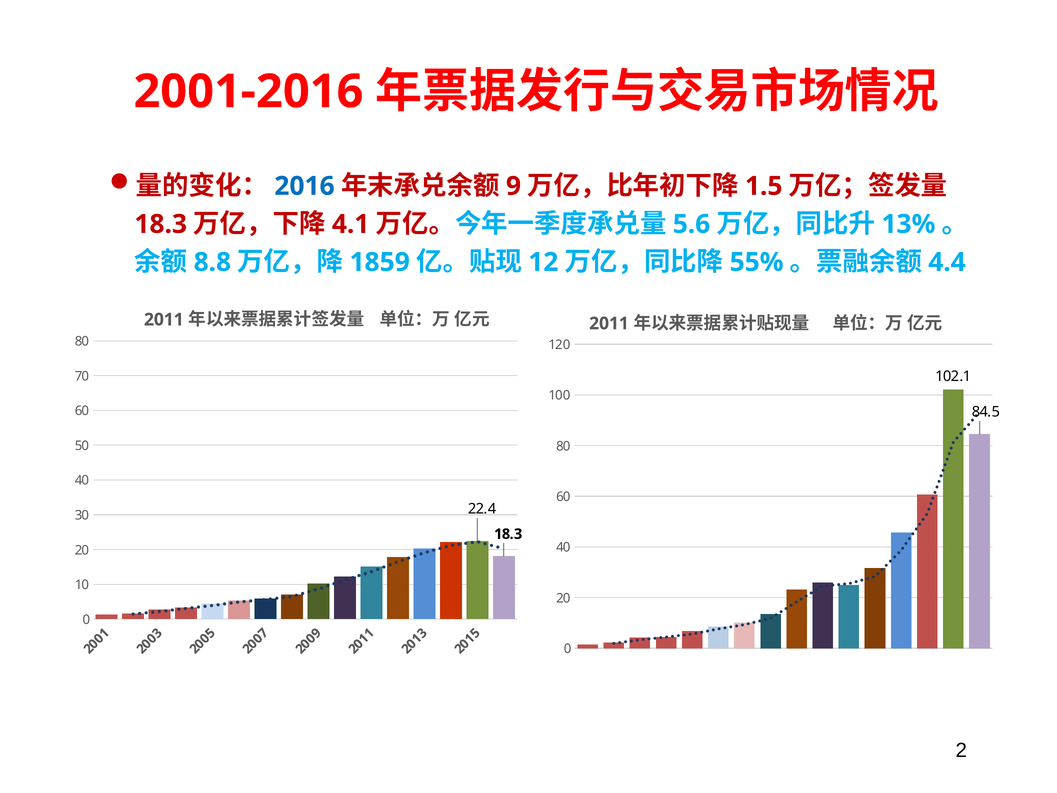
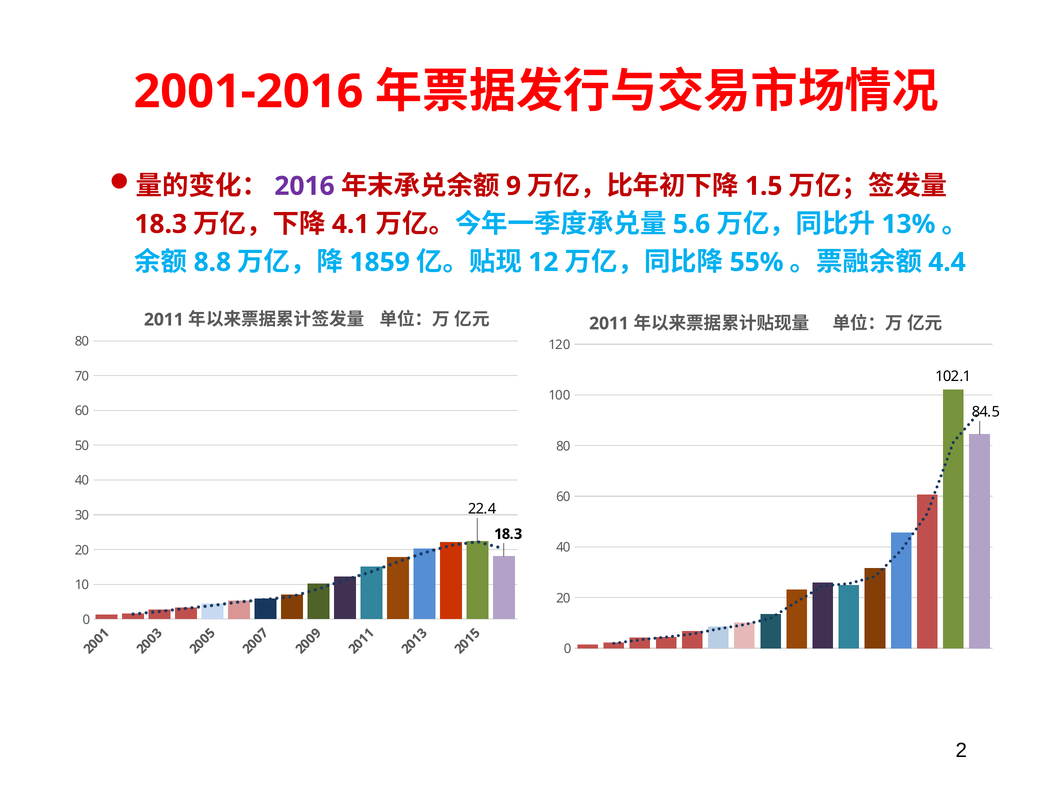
2016 colour: blue -> purple
